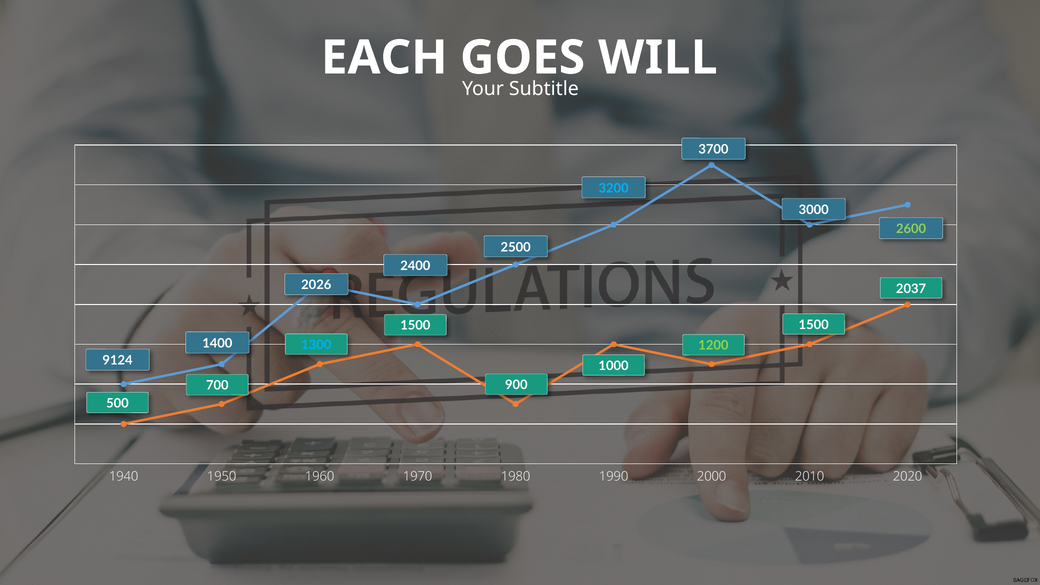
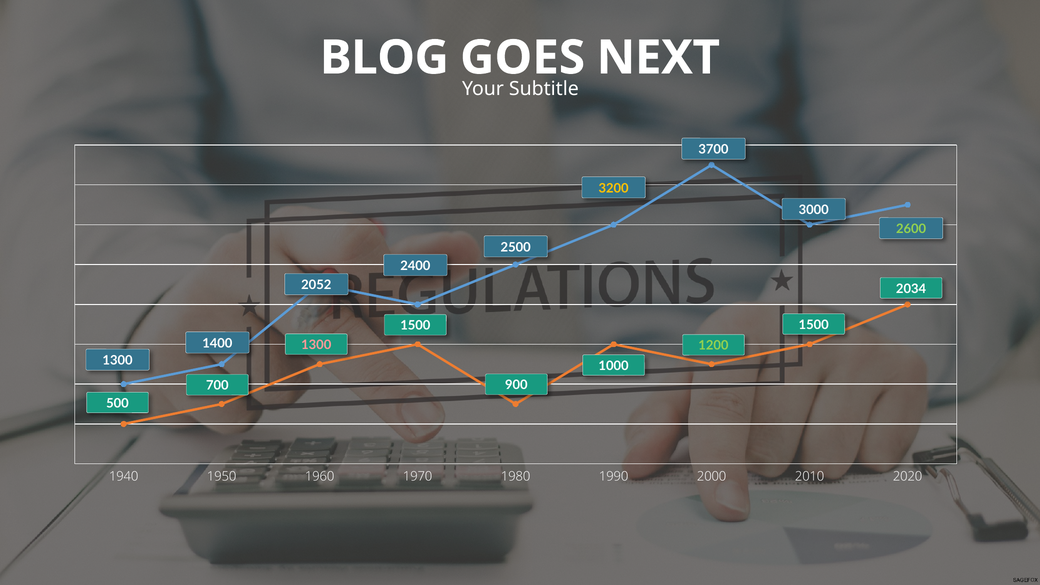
EACH: EACH -> BLOG
WILL: WILL -> NEXT
3200 colour: light blue -> yellow
2026: 2026 -> 2052
2037: 2037 -> 2034
1300 at (316, 345) colour: light blue -> pink
9124 at (118, 360): 9124 -> 1300
